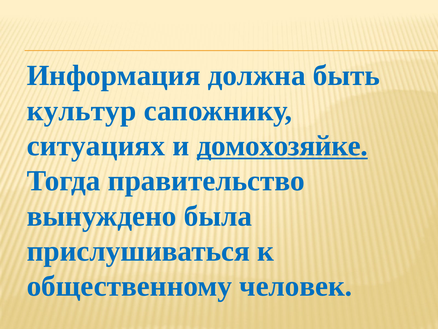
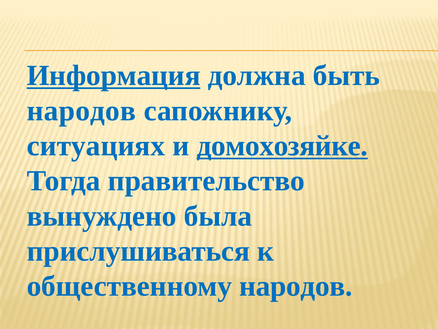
Информация underline: none -> present
культур at (81, 111): культур -> народов
общественному человек: человек -> народов
